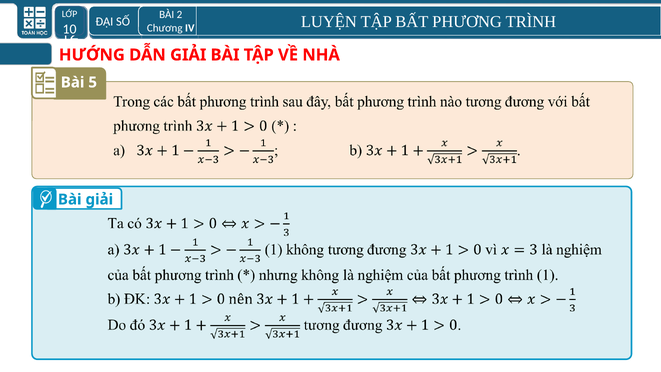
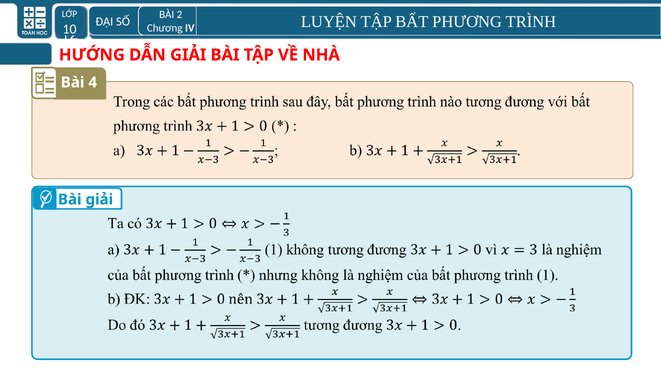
5: 5 -> 4
